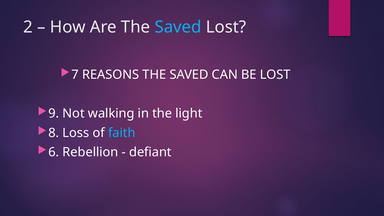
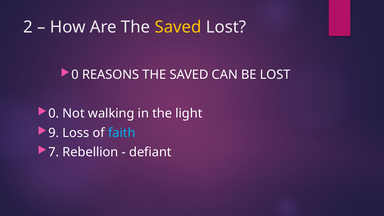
Saved at (178, 27) colour: light blue -> yellow
7 at (75, 75): 7 -> 0
9 at (54, 113): 9 -> 0
8: 8 -> 9
6: 6 -> 7
